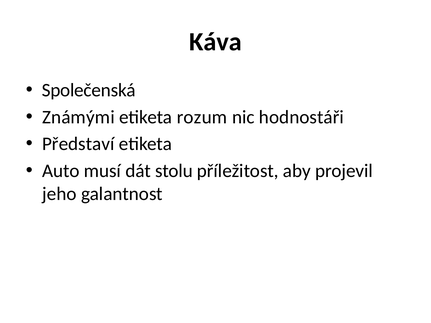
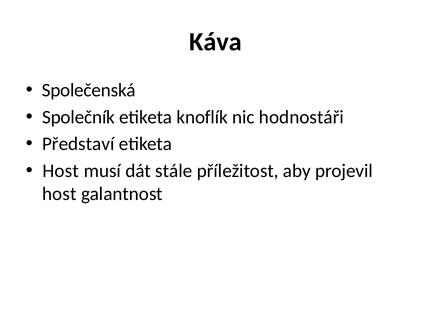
Známými: Známými -> Společník
rozum: rozum -> knoflík
Auto at (61, 171): Auto -> Host
stolu: stolu -> stále
jeho at (59, 194): jeho -> host
